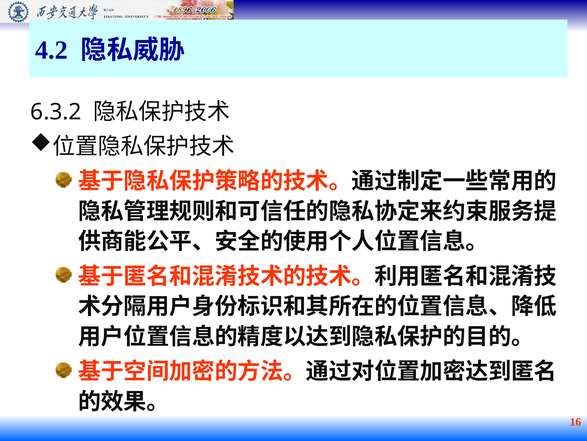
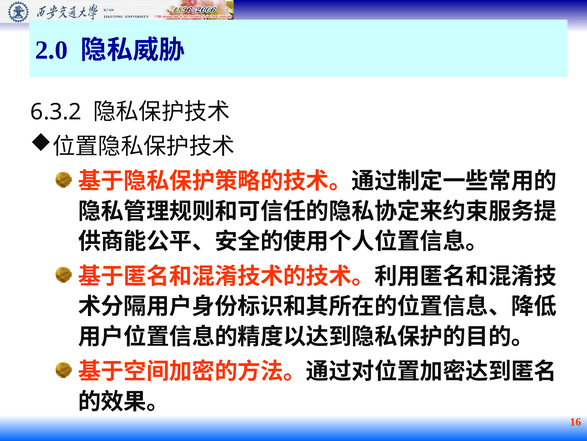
4.2: 4.2 -> 2.0
